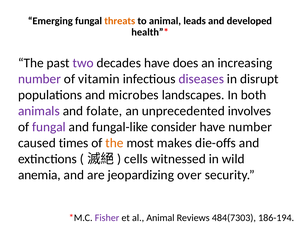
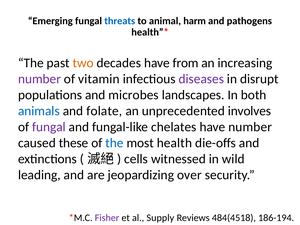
threats colour: orange -> blue
leads: leads -> harm
developed: developed -> pathogens
two colour: purple -> orange
does: does -> from
animals colour: purple -> blue
consider: consider -> chelates
times: times -> these
the at (114, 143) colour: orange -> blue
makes: makes -> health
anemia: anemia -> leading
al Animal: Animal -> Supply
484(7303: 484(7303 -> 484(4518
